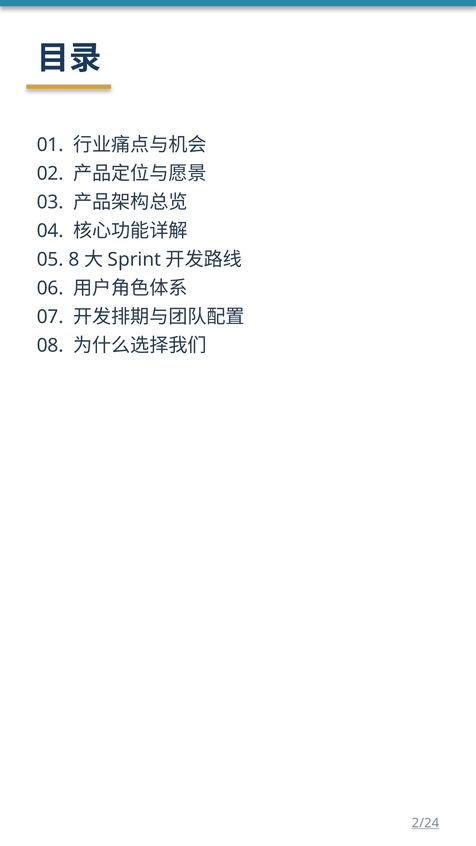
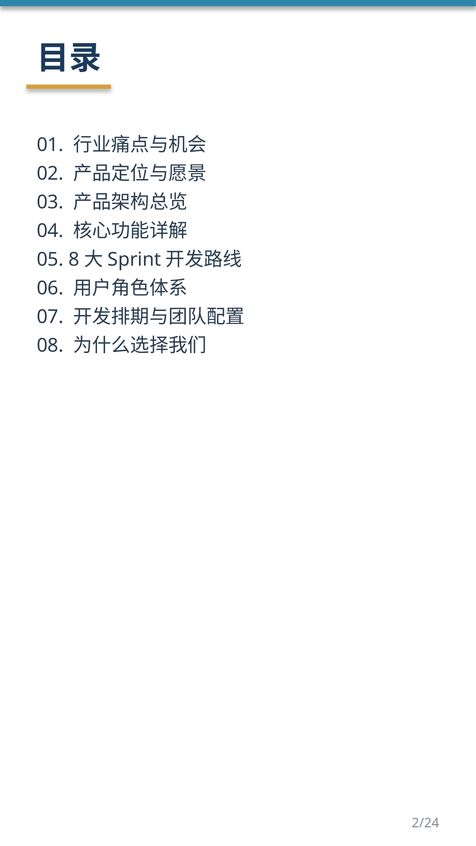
2/24 underline: present -> none
